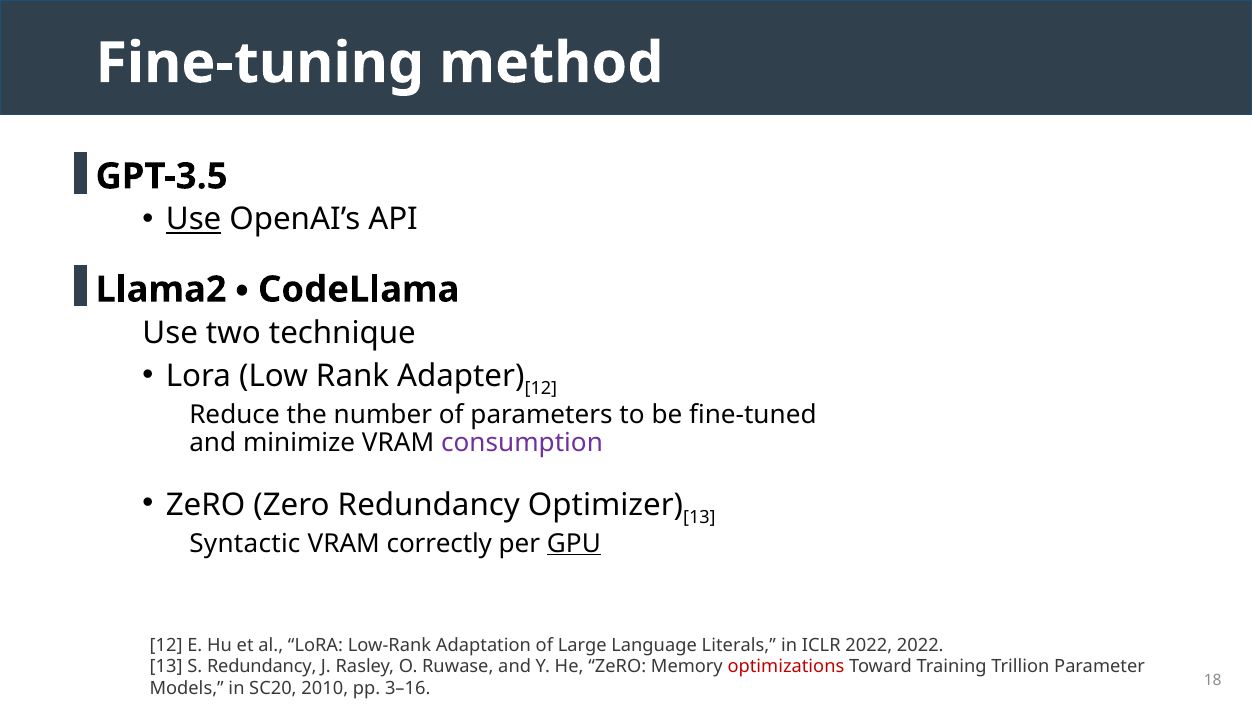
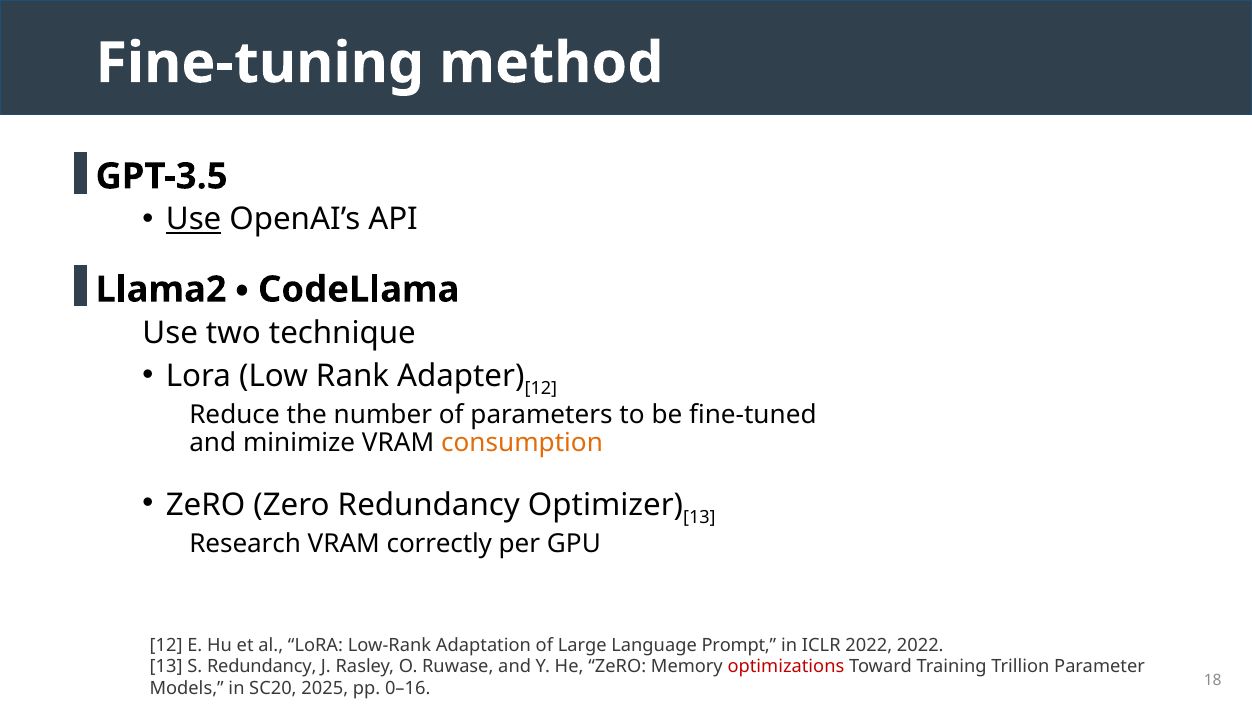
consumption colour: purple -> orange
Syntactic: Syntactic -> Research
GPU underline: present -> none
Literals: Literals -> Prompt
2010: 2010 -> 2025
3–16: 3–16 -> 0–16
